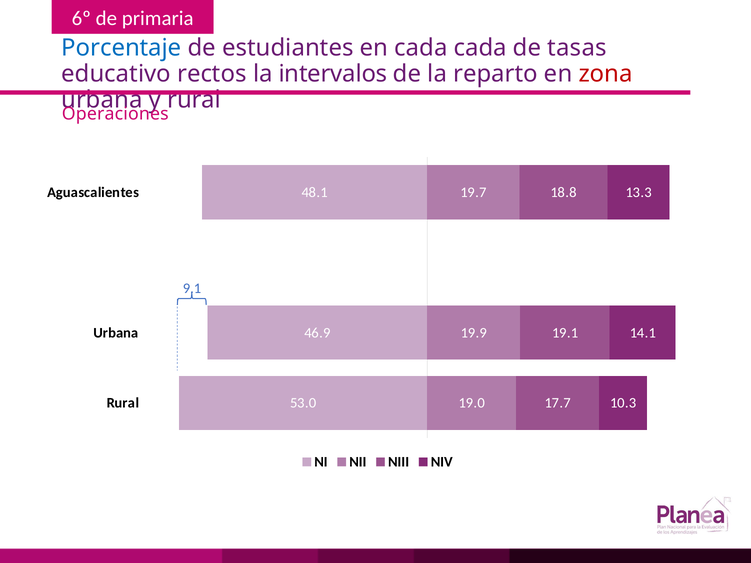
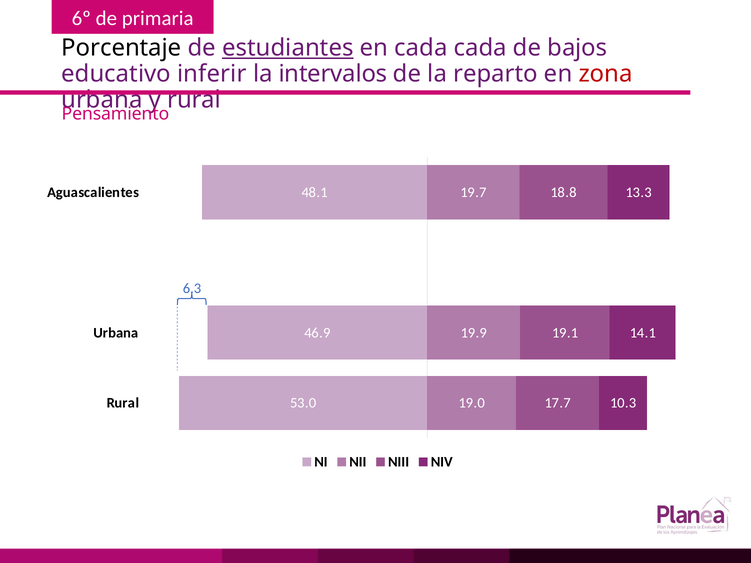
Porcentaje colour: blue -> black
estudiantes underline: none -> present
tasas: tasas -> bajos
rectos: rectos -> inferir
Operaciones: Operaciones -> Pensamiento
9.1: 9.1 -> 6.3
